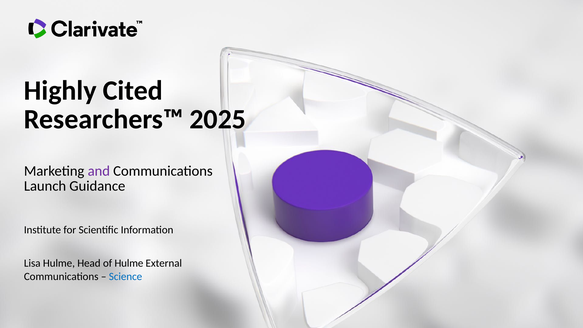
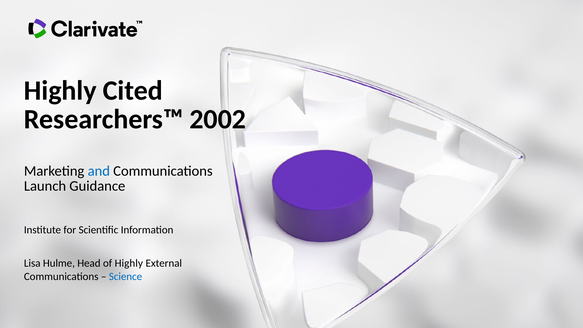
2025: 2025 -> 2002
and colour: purple -> blue
of Hulme: Hulme -> Highly
